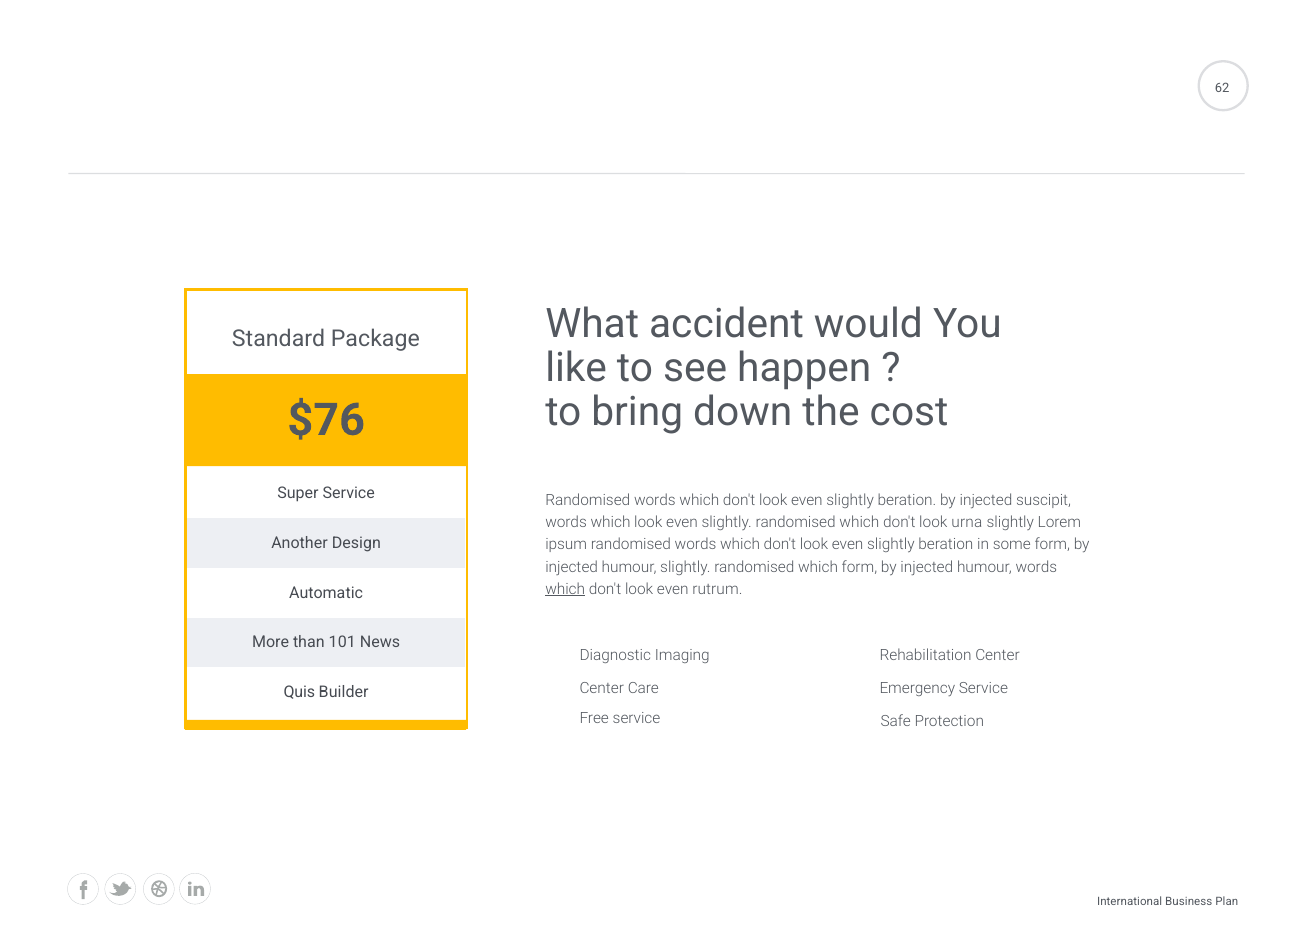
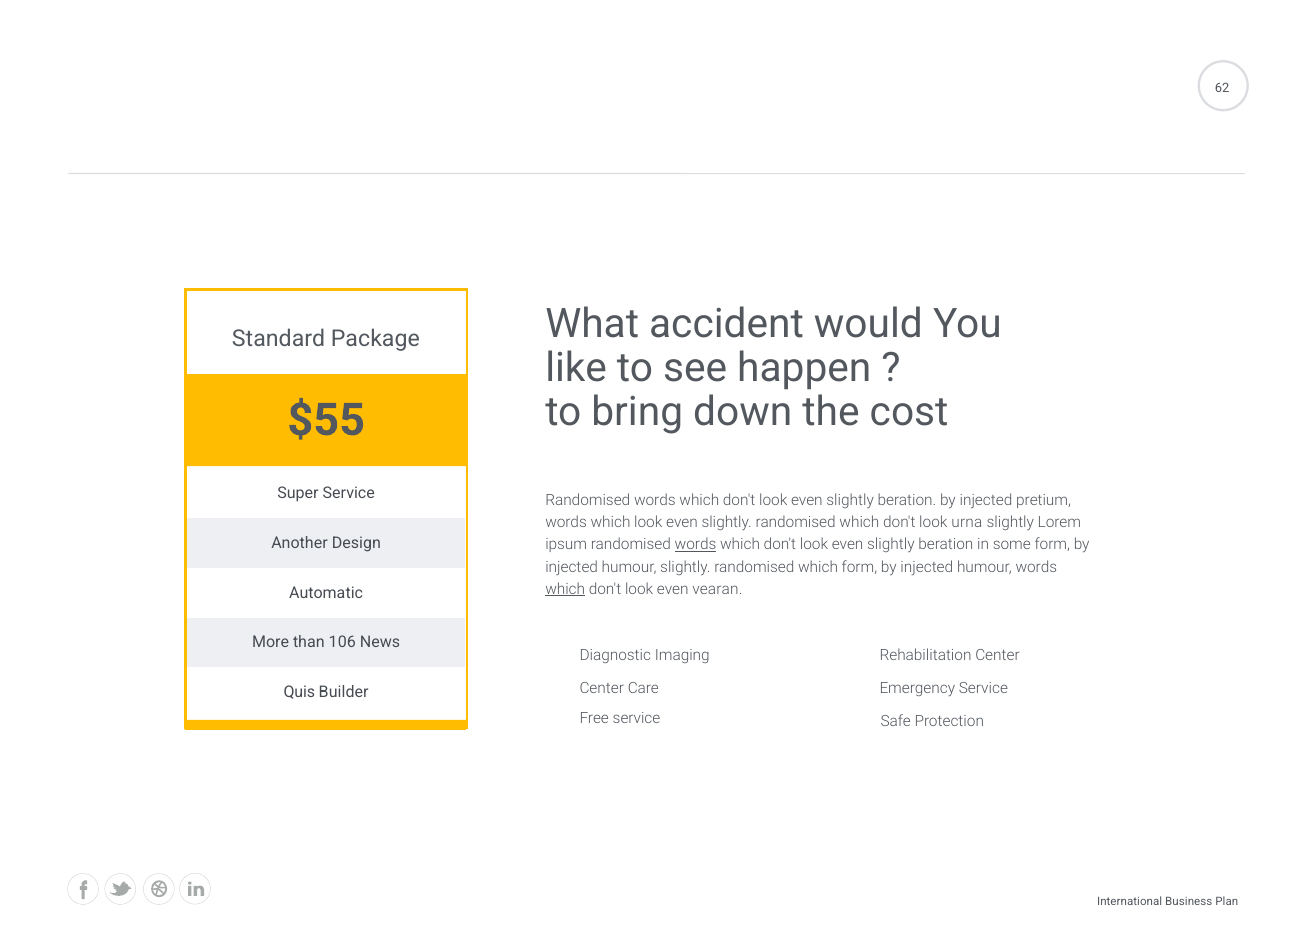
$76: $76 -> $55
suscipit: suscipit -> pretium
words at (696, 545) underline: none -> present
rutrum: rutrum -> vearan
101: 101 -> 106
